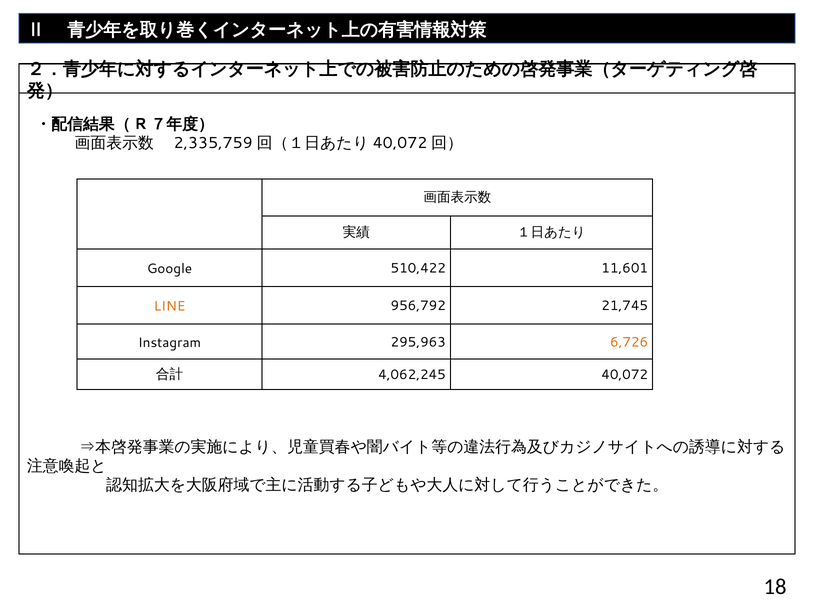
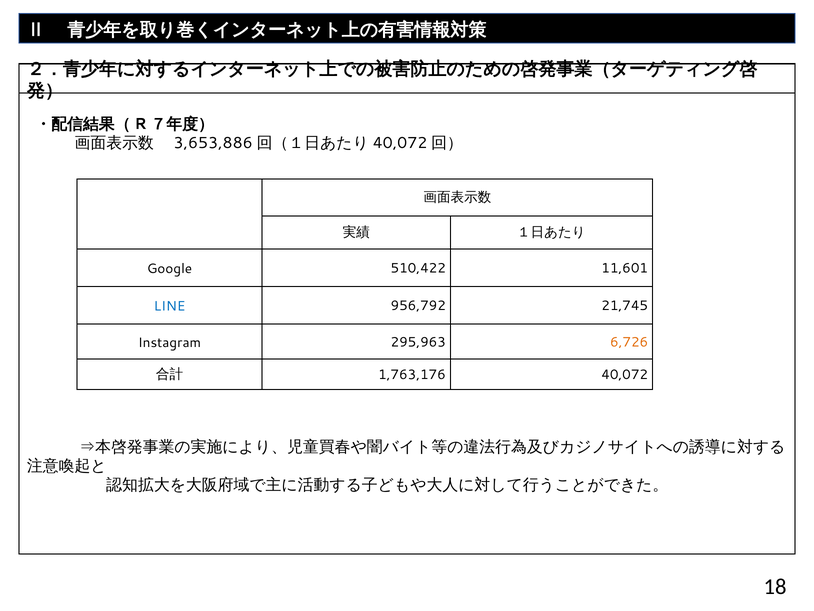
2,335,759: 2,335,759 -> 3,653,886
LINE colour: orange -> blue
4,062,245: 4,062,245 -> 1,763,176
